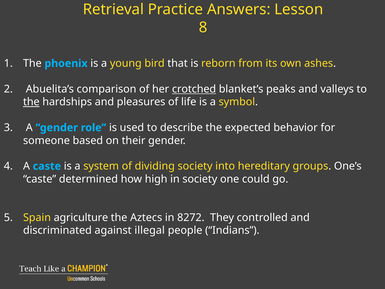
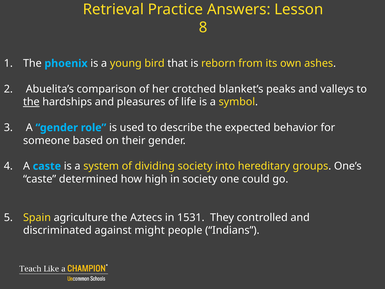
crotched underline: present -> none
8272: 8272 -> 1531
illegal: illegal -> might
